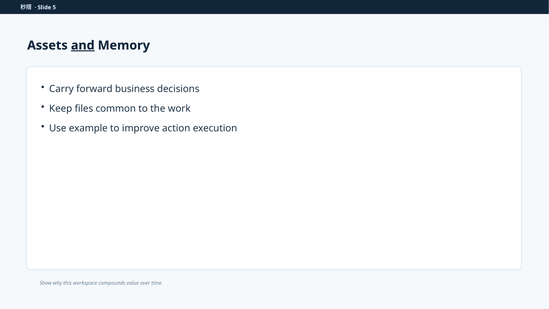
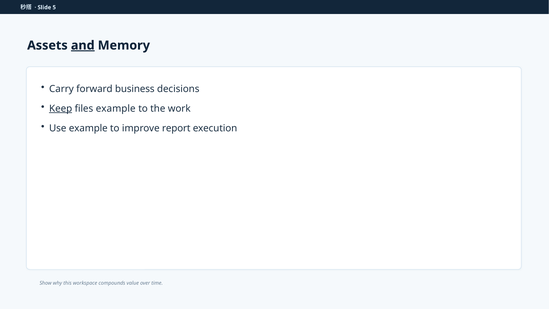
Keep underline: none -> present
files common: common -> example
action: action -> report
